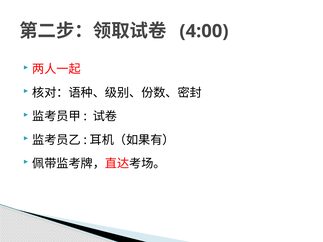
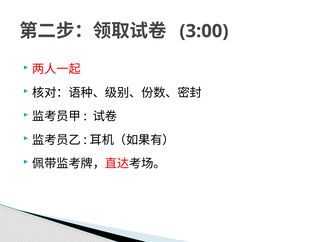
4:00: 4:00 -> 3:00
